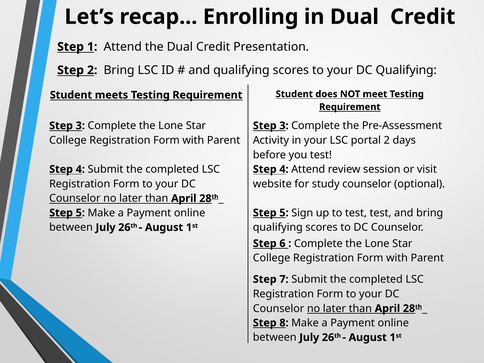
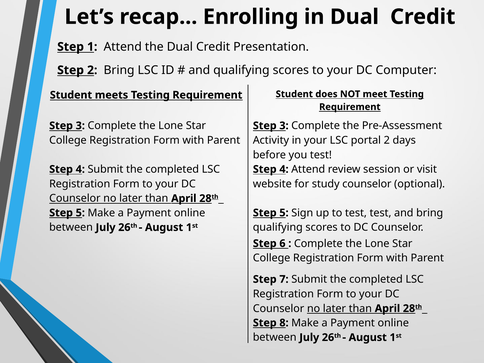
DC Qualifying: Qualifying -> Computer
